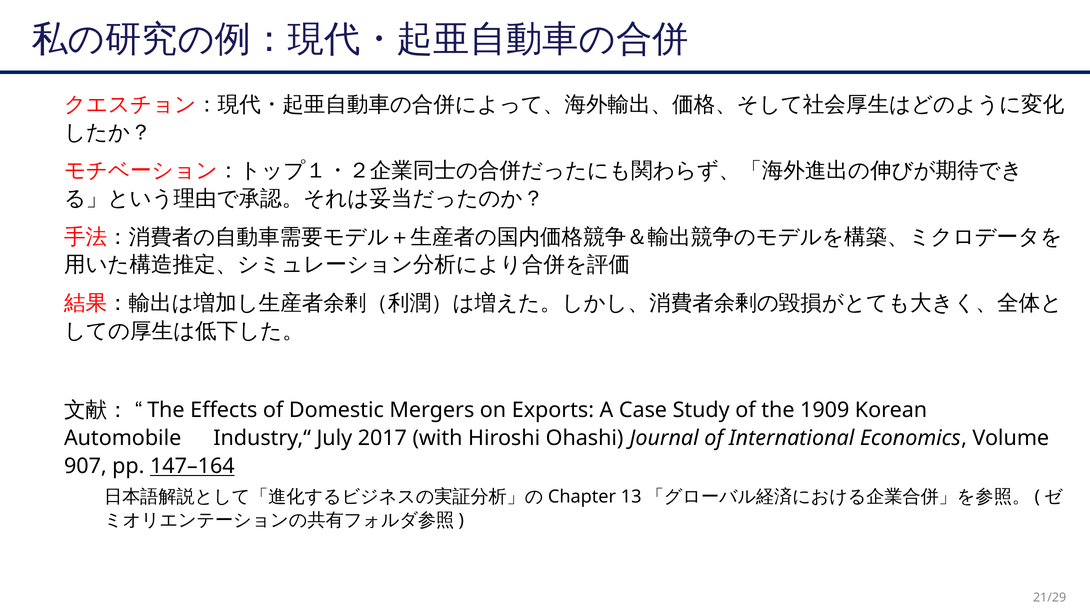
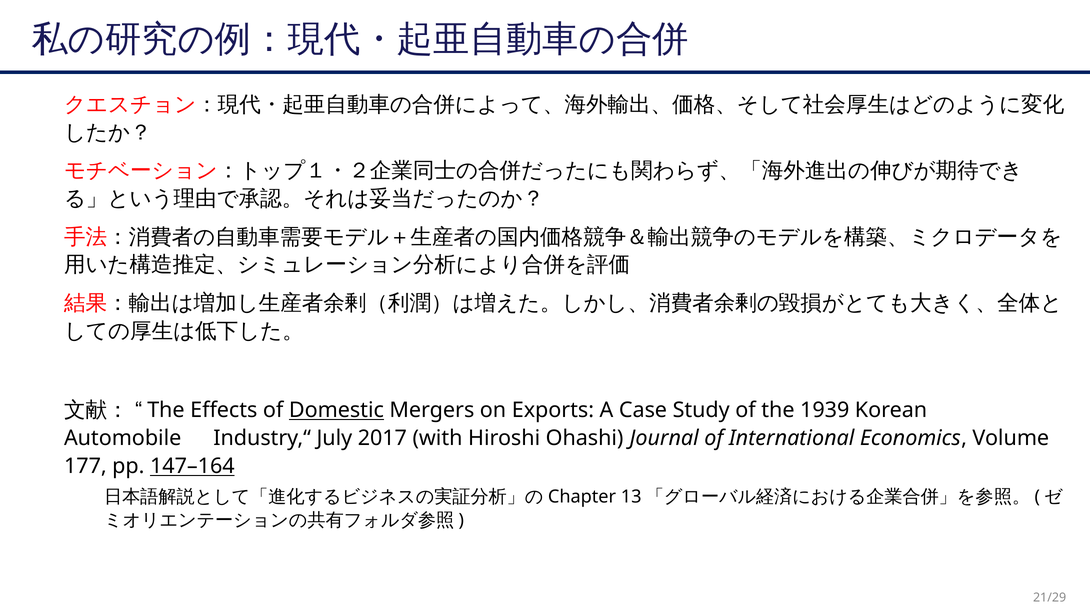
Domestic underline: none -> present
1909: 1909 -> 1939
907: 907 -> 177
